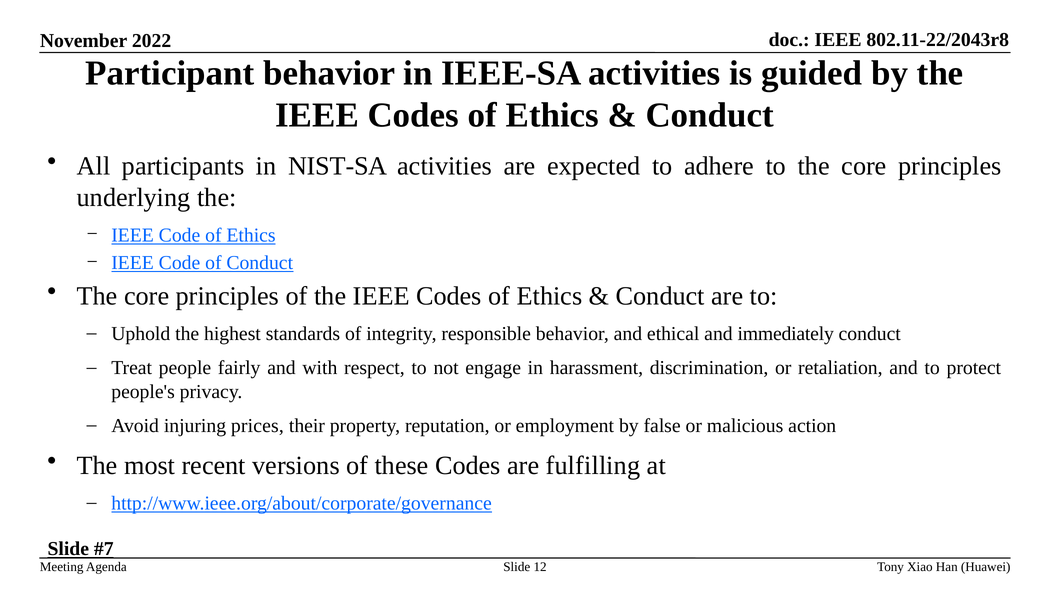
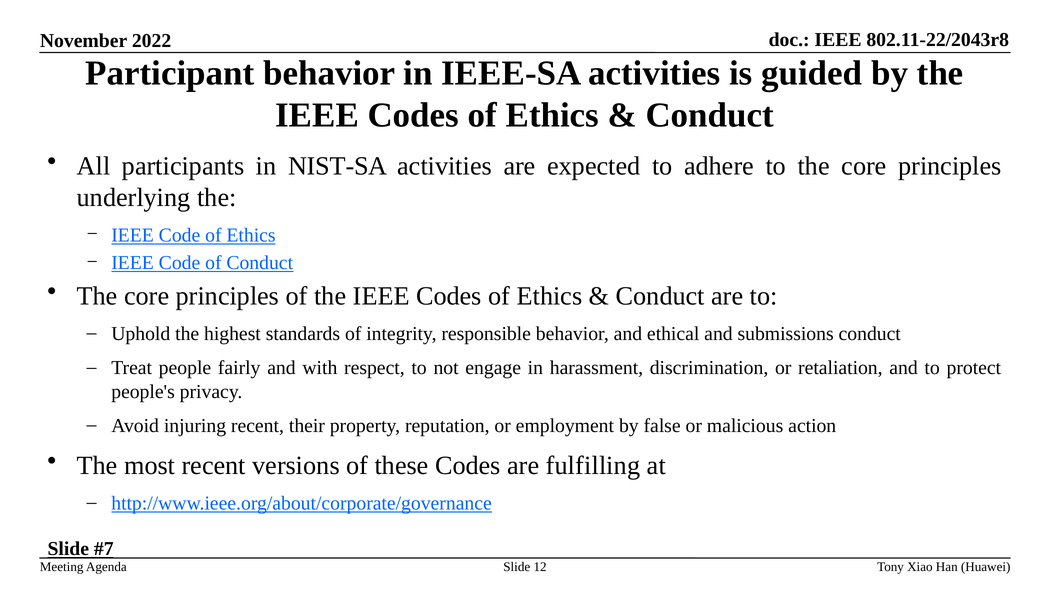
immediately: immediately -> submissions
injuring prices: prices -> recent
